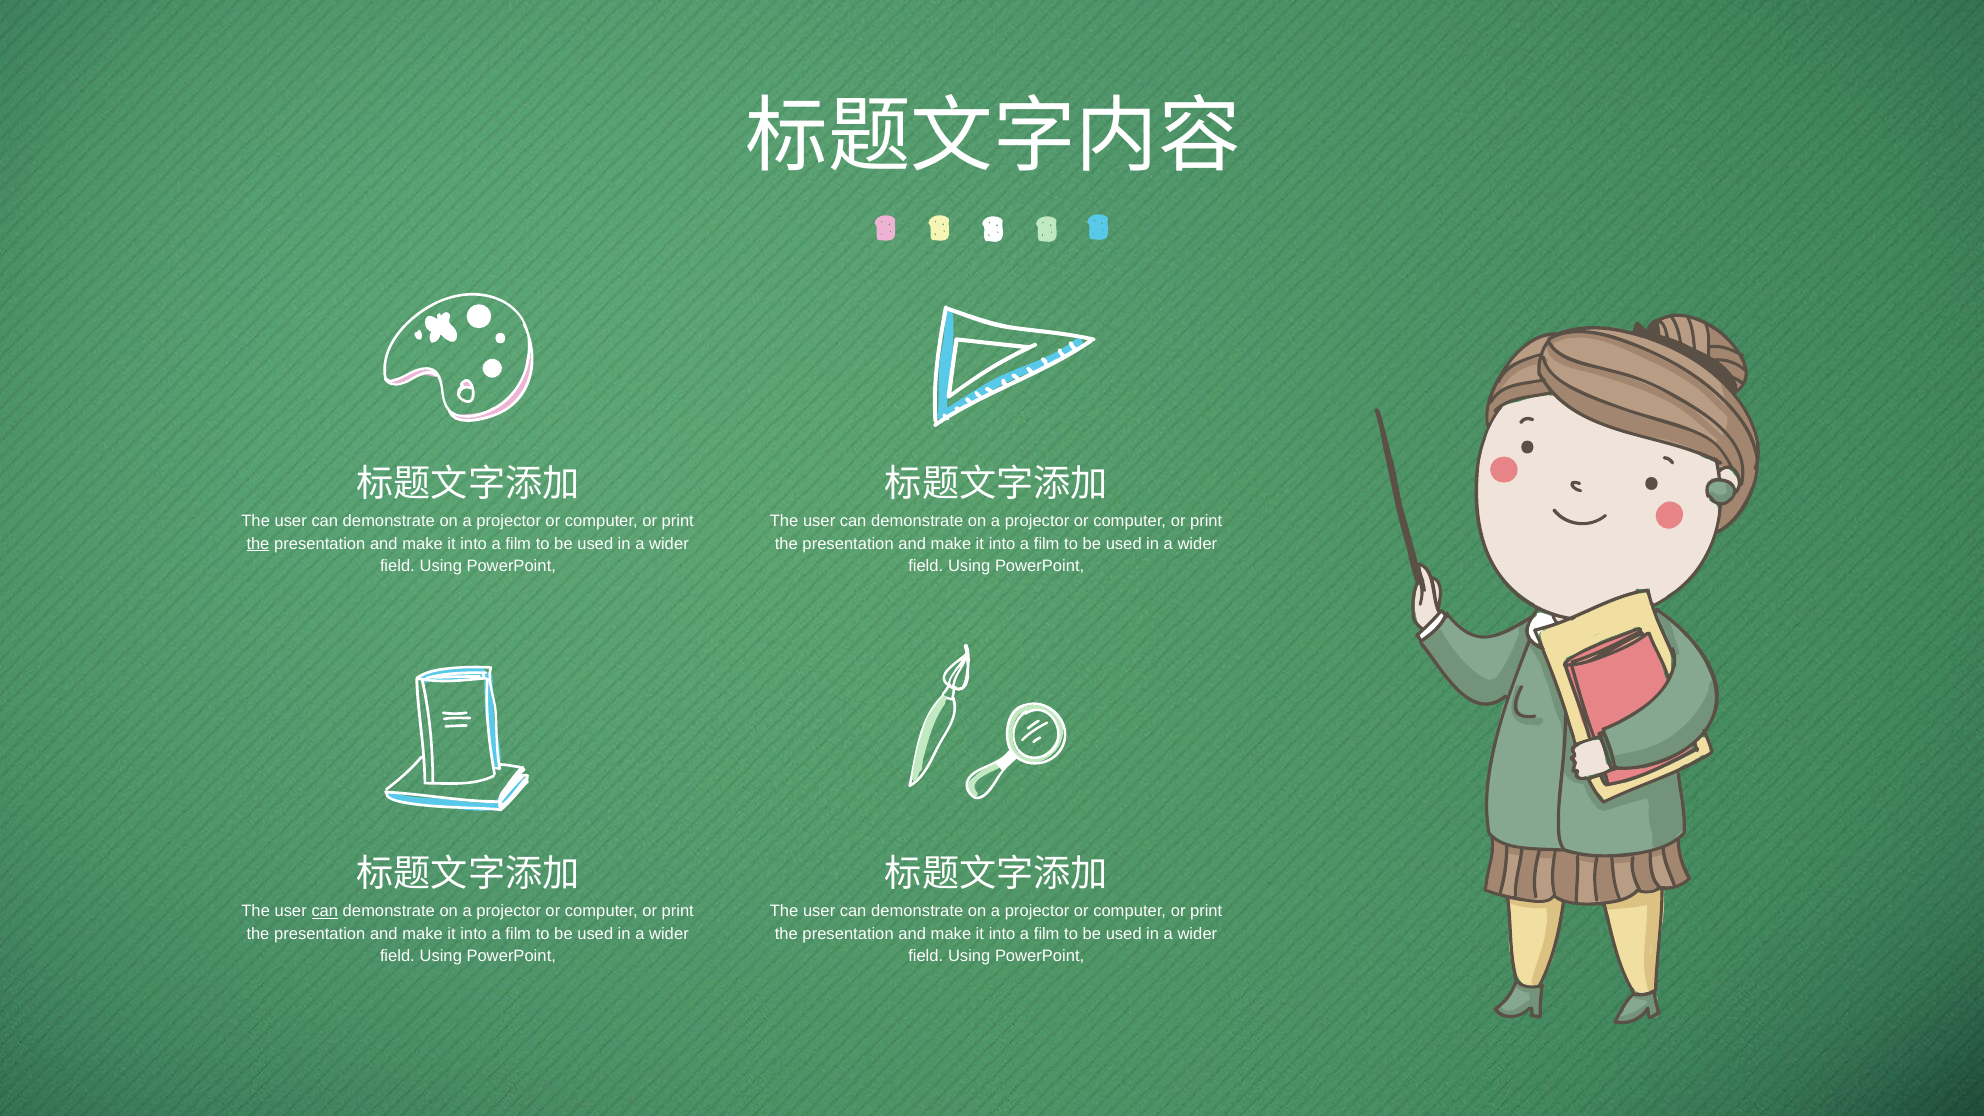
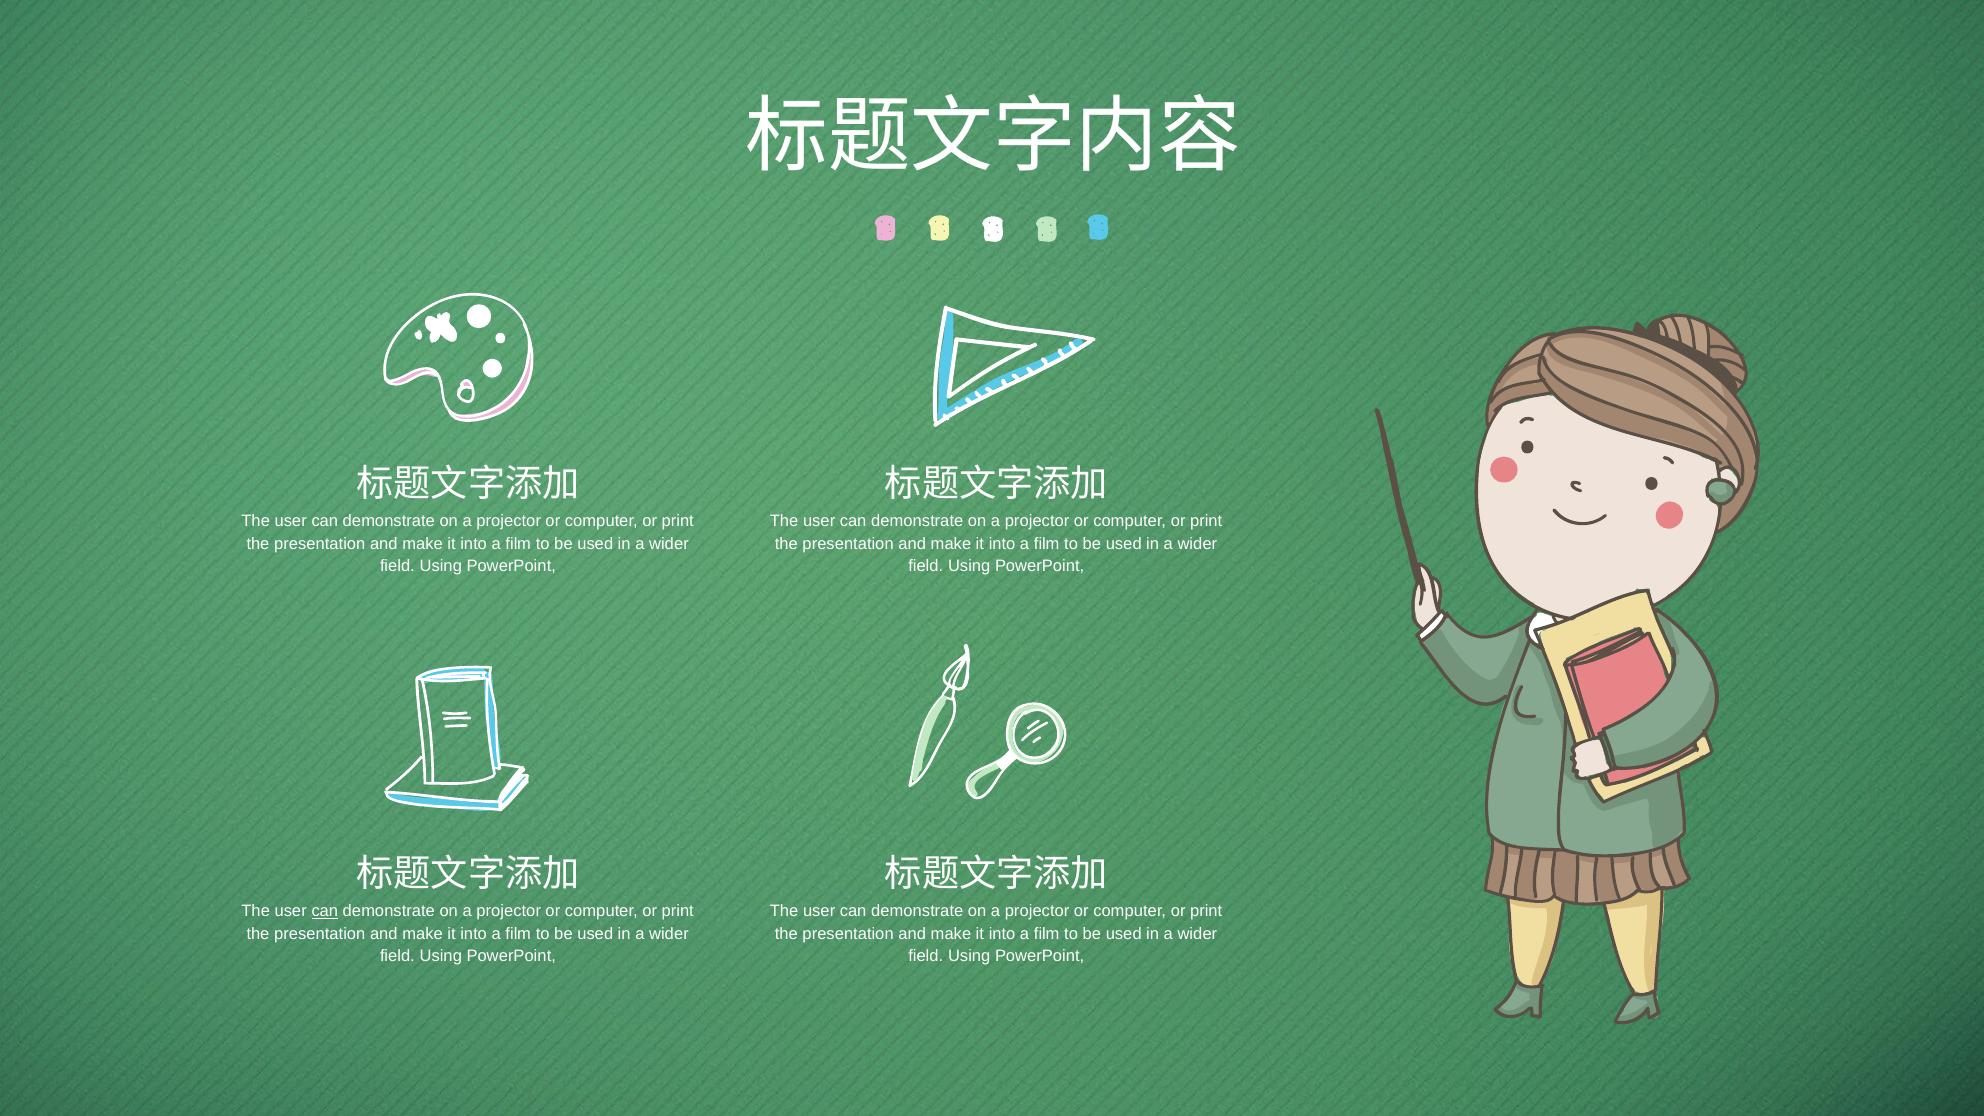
the at (258, 544) underline: present -> none
